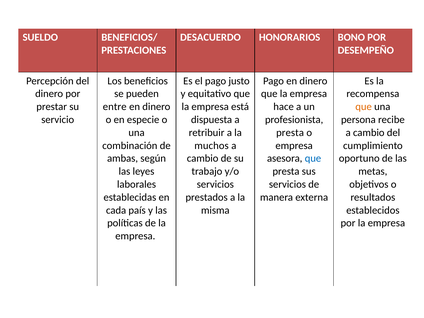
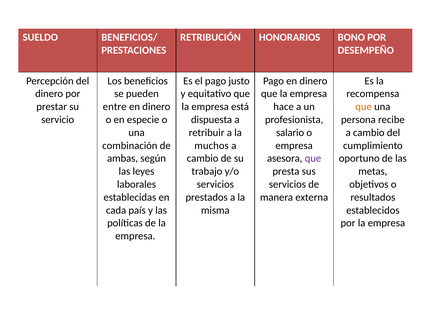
DESACUERDO: DESACUERDO -> RETRIBUCIÓN
presta at (290, 133): presta -> salario
que at (313, 158) colour: blue -> purple
